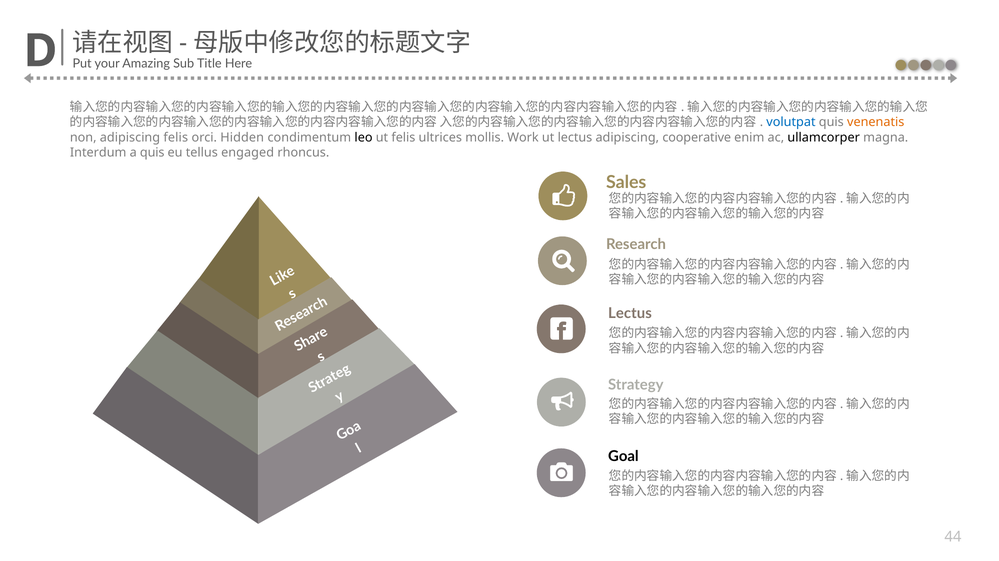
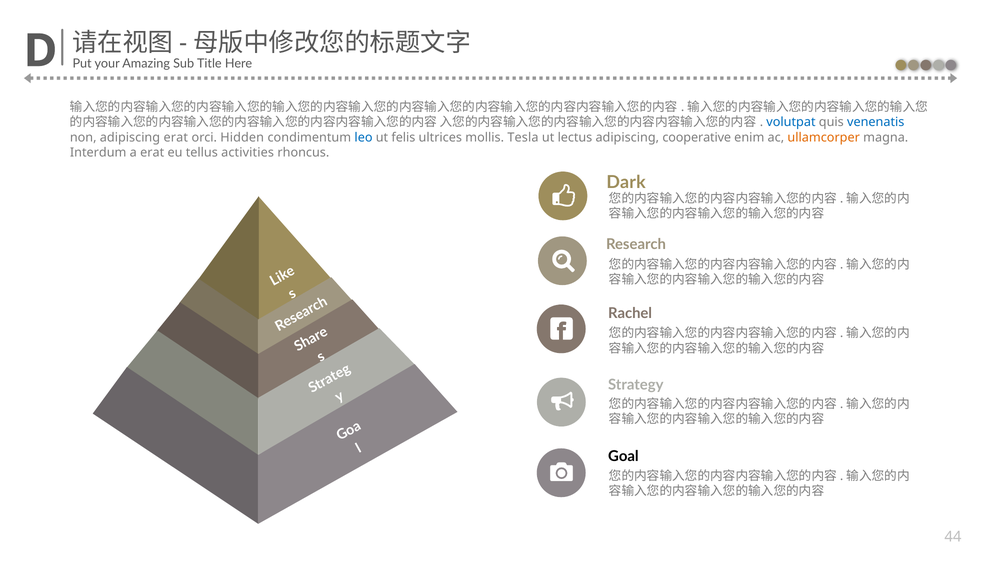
venenatis colour: orange -> blue
adipiscing felis: felis -> erat
leo colour: black -> blue
Work: Work -> Tesla
ullamcorper colour: black -> orange
a quis: quis -> erat
engaged: engaged -> activities
Sales: Sales -> Dark
Lectus at (630, 313): Lectus -> Rachel
